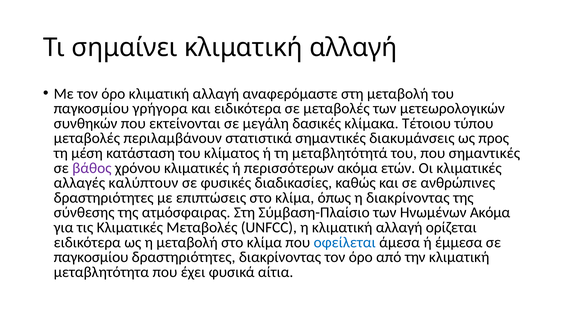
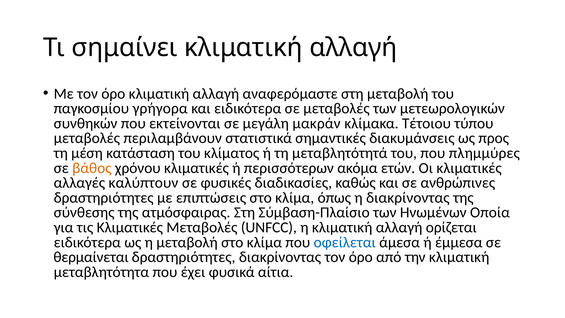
δασικές: δασικές -> μακράν
που σημαντικές: σημαντικές -> πλημμύρες
βάθος colour: purple -> orange
Ηνωμένων Ακόμα: Ακόμα -> Οποία
παγκοσμίου at (91, 257): παγκοσμίου -> θερμαίνεται
